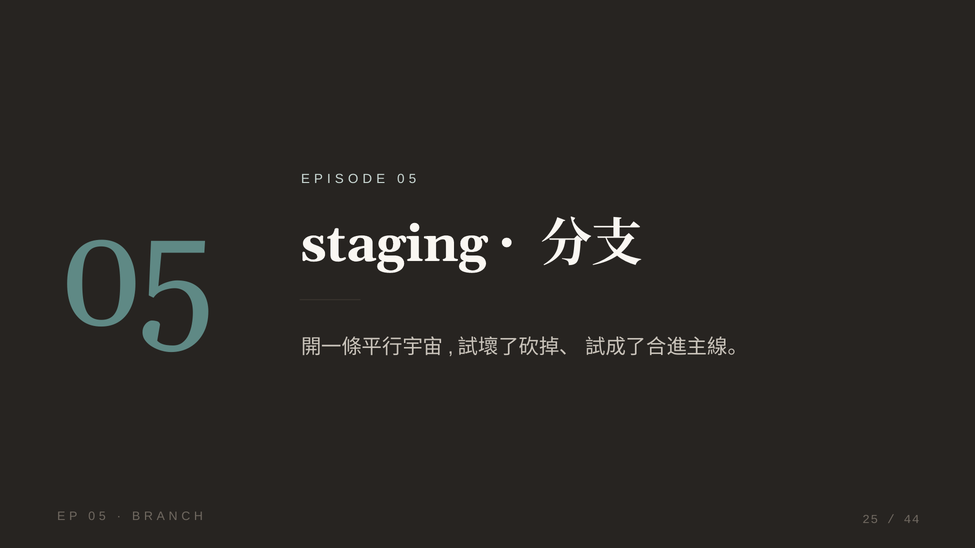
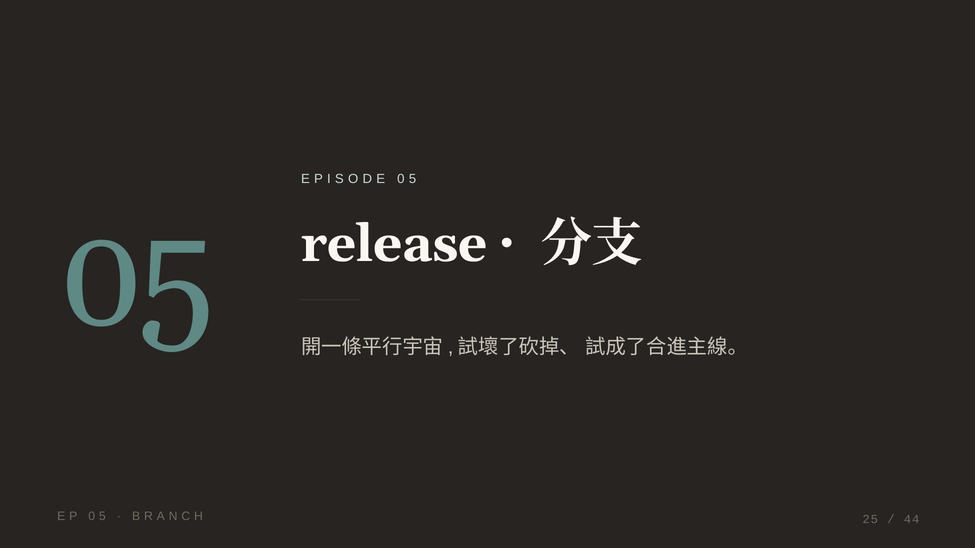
staging: staging -> release
